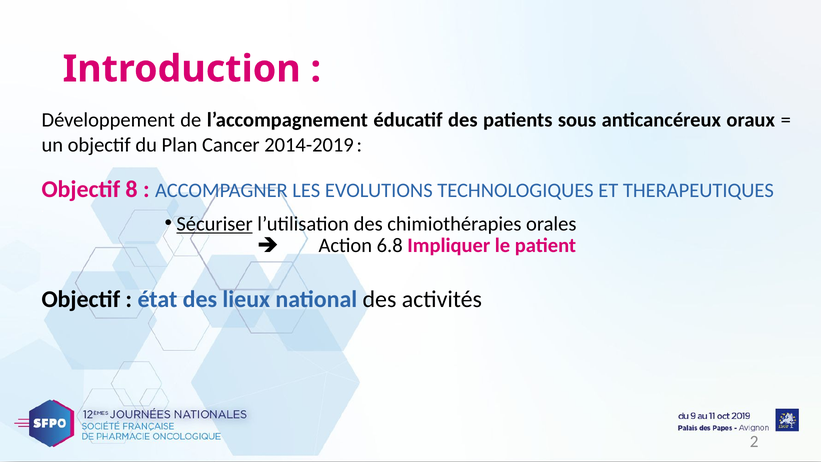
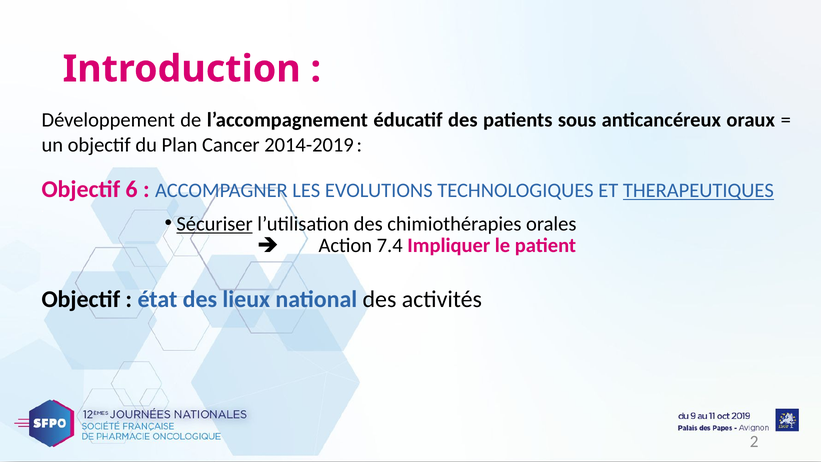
8: 8 -> 6
THERAPEUTIQUES underline: none -> present
6.8: 6.8 -> 7.4
